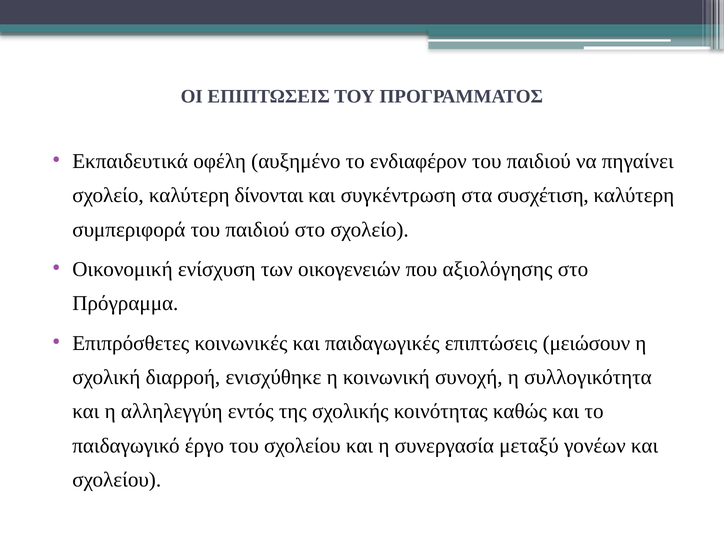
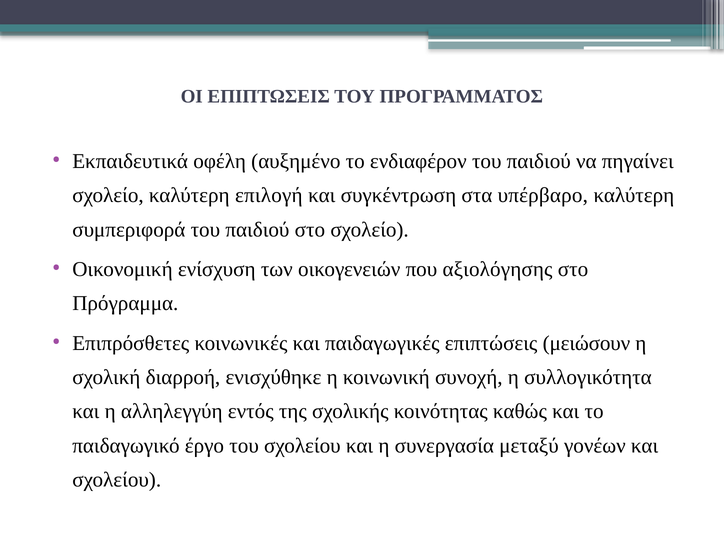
δίνονται: δίνονται -> επιλογή
συσχέτιση: συσχέτιση -> υπέρβαρο
